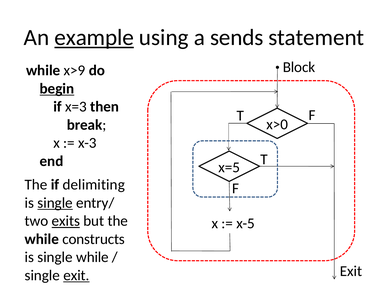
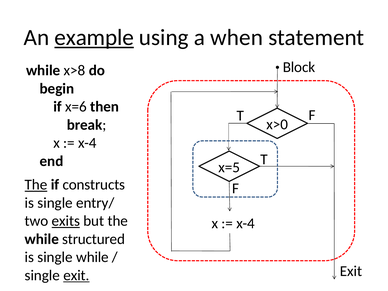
sends: sends -> when
x>9: x>9 -> x>8
begin underline: present -> none
x=3: x=3 -> x=6
x-3 at (87, 143): x-3 -> x-4
The at (36, 185) underline: none -> present
delimiting: delimiting -> constructs
single at (55, 203) underline: present -> none
x-5 at (246, 223): x-5 -> x-4
constructs: constructs -> structured
